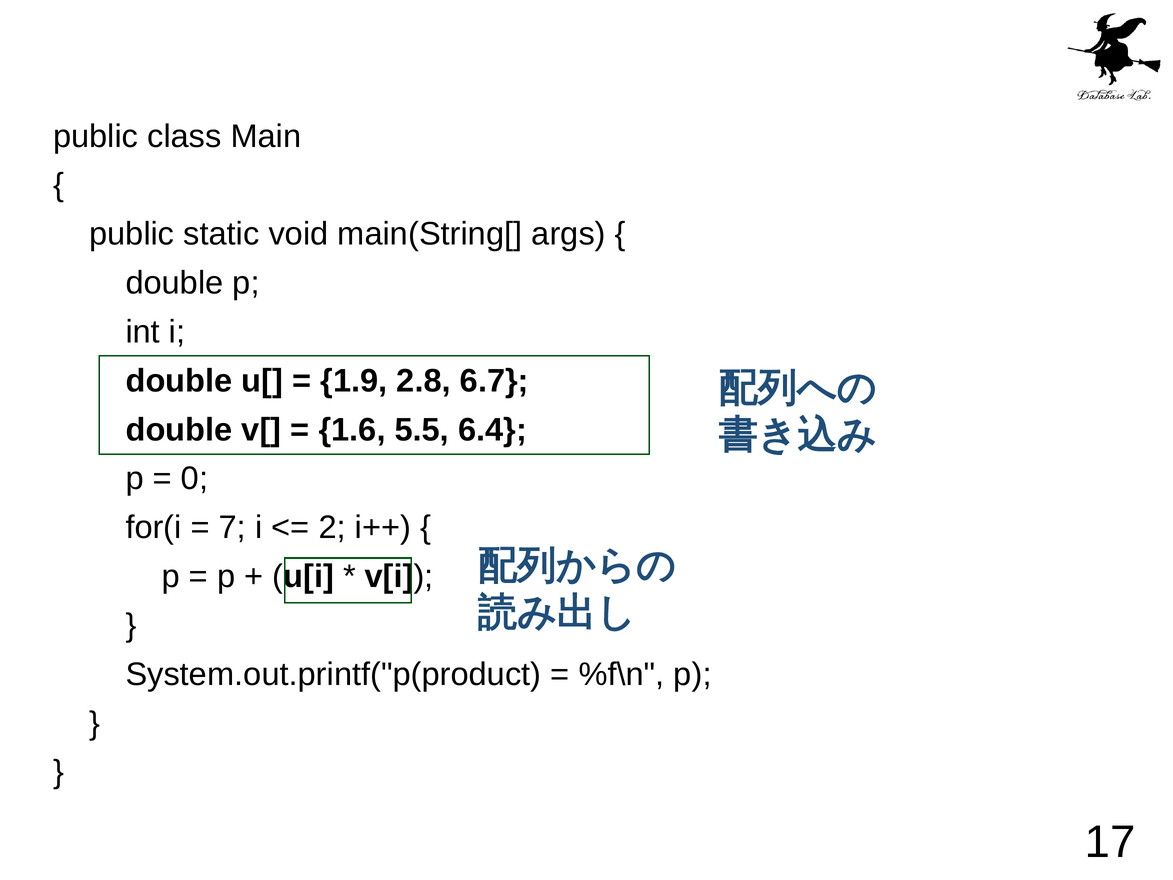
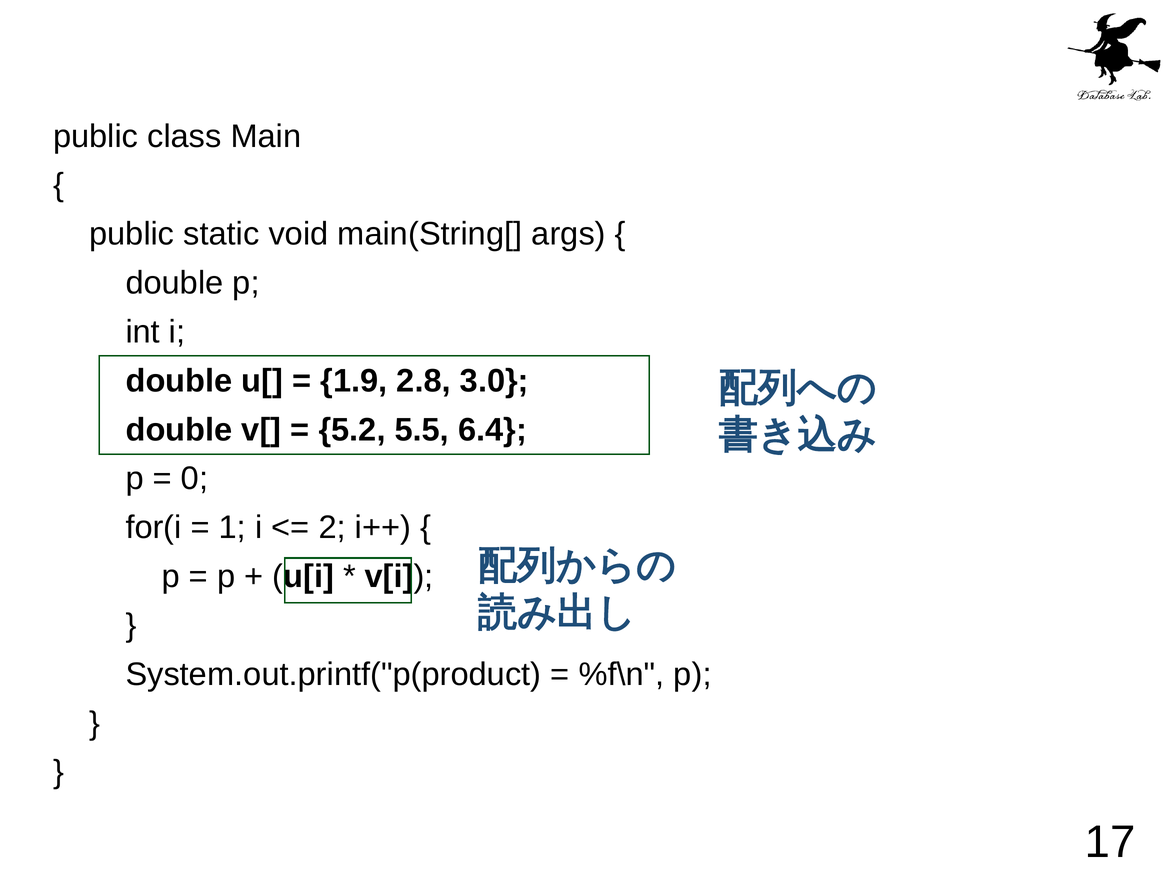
6.7: 6.7 -> 3.0
1.6: 1.6 -> 5.2
7: 7 -> 1
